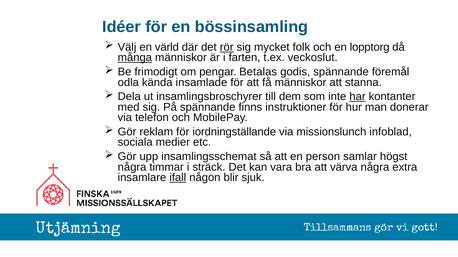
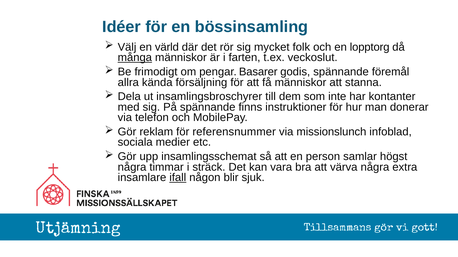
rör underline: present -> none
Betalas: Betalas -> Basarer
odla: odla -> allra
insamlade: insamlade -> försäljning
har underline: present -> none
iordningställande: iordningställande -> referensnummer
